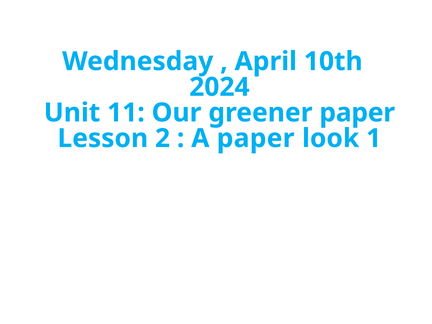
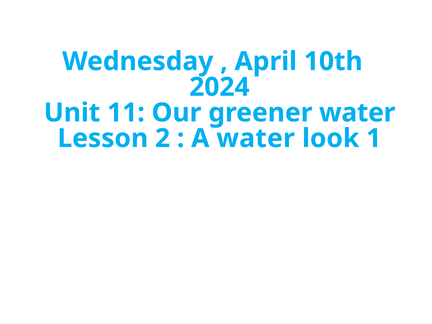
greener paper: paper -> water
A paper: paper -> water
